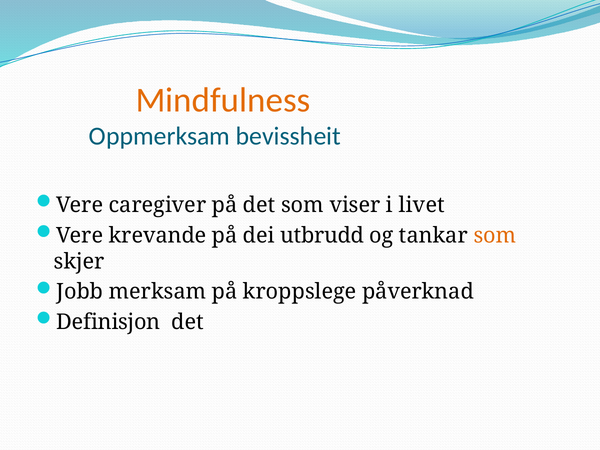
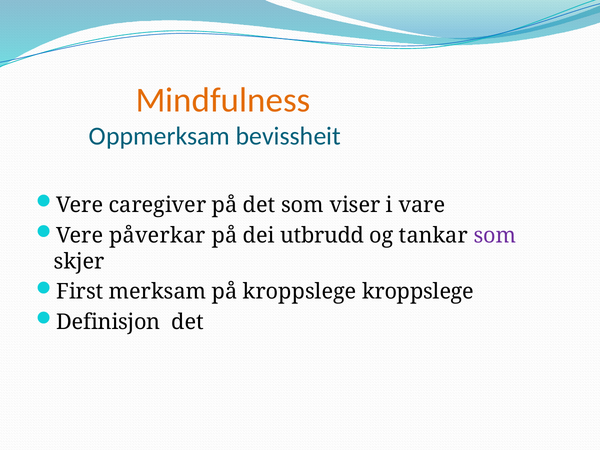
livet: livet -> vare
krevande: krevande -> påverkar
som at (495, 235) colour: orange -> purple
Jobb: Jobb -> First
kroppslege påverknad: påverknad -> kroppslege
